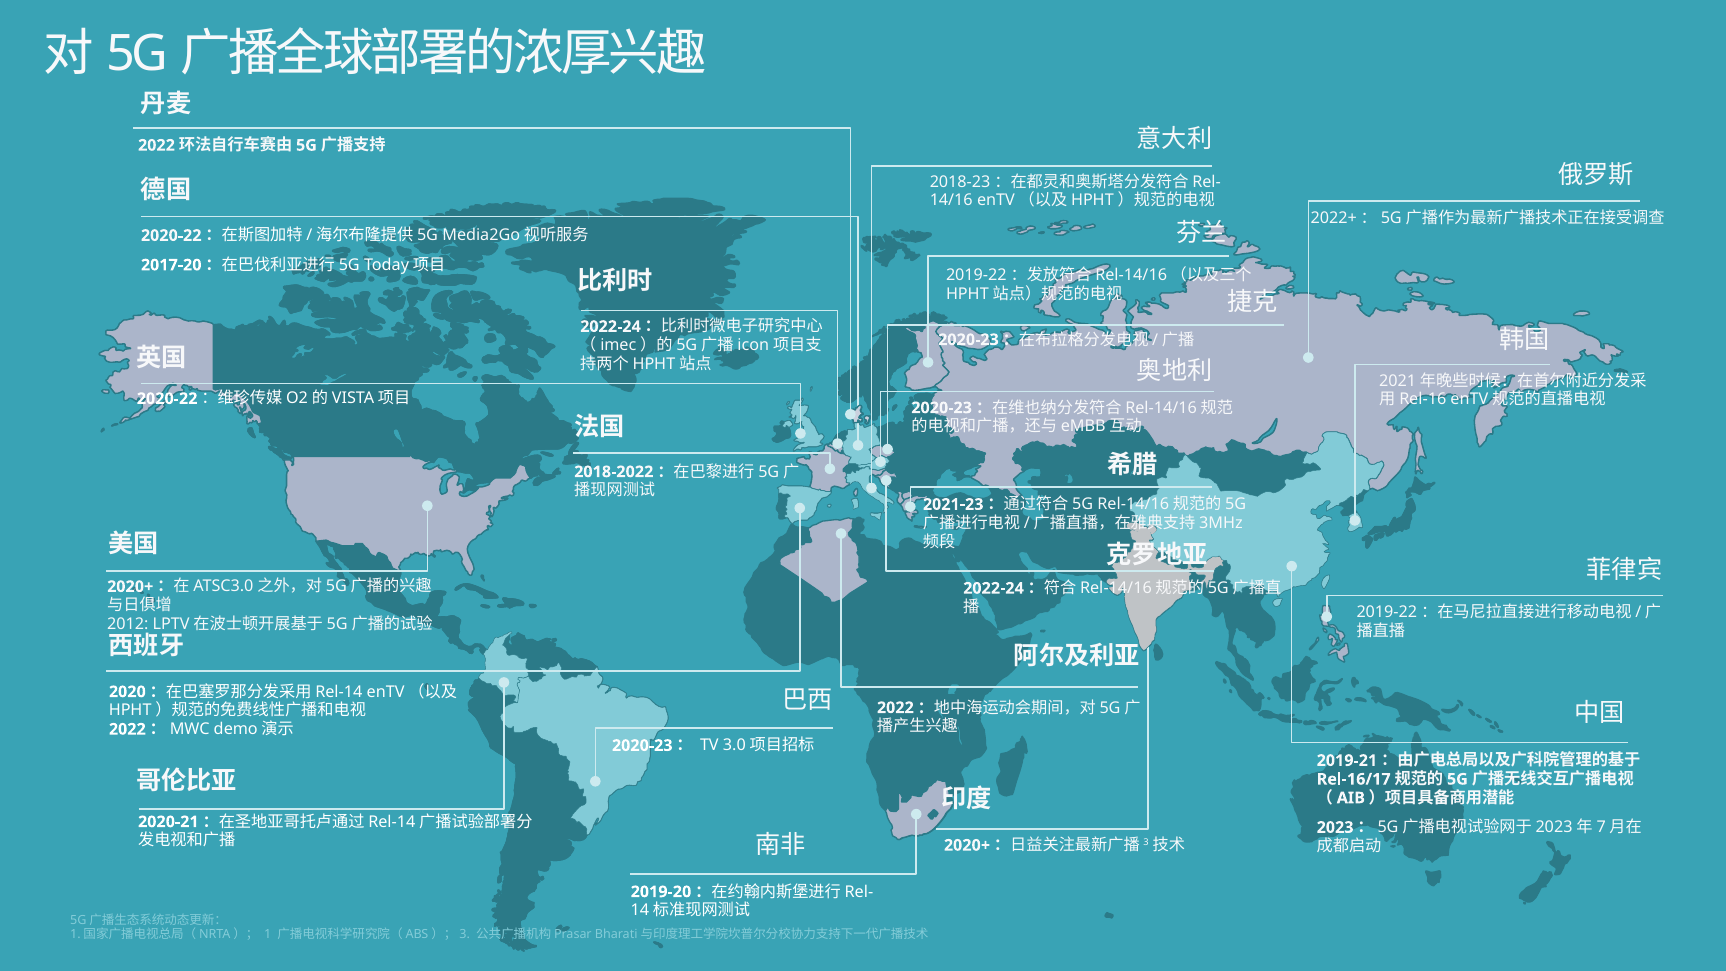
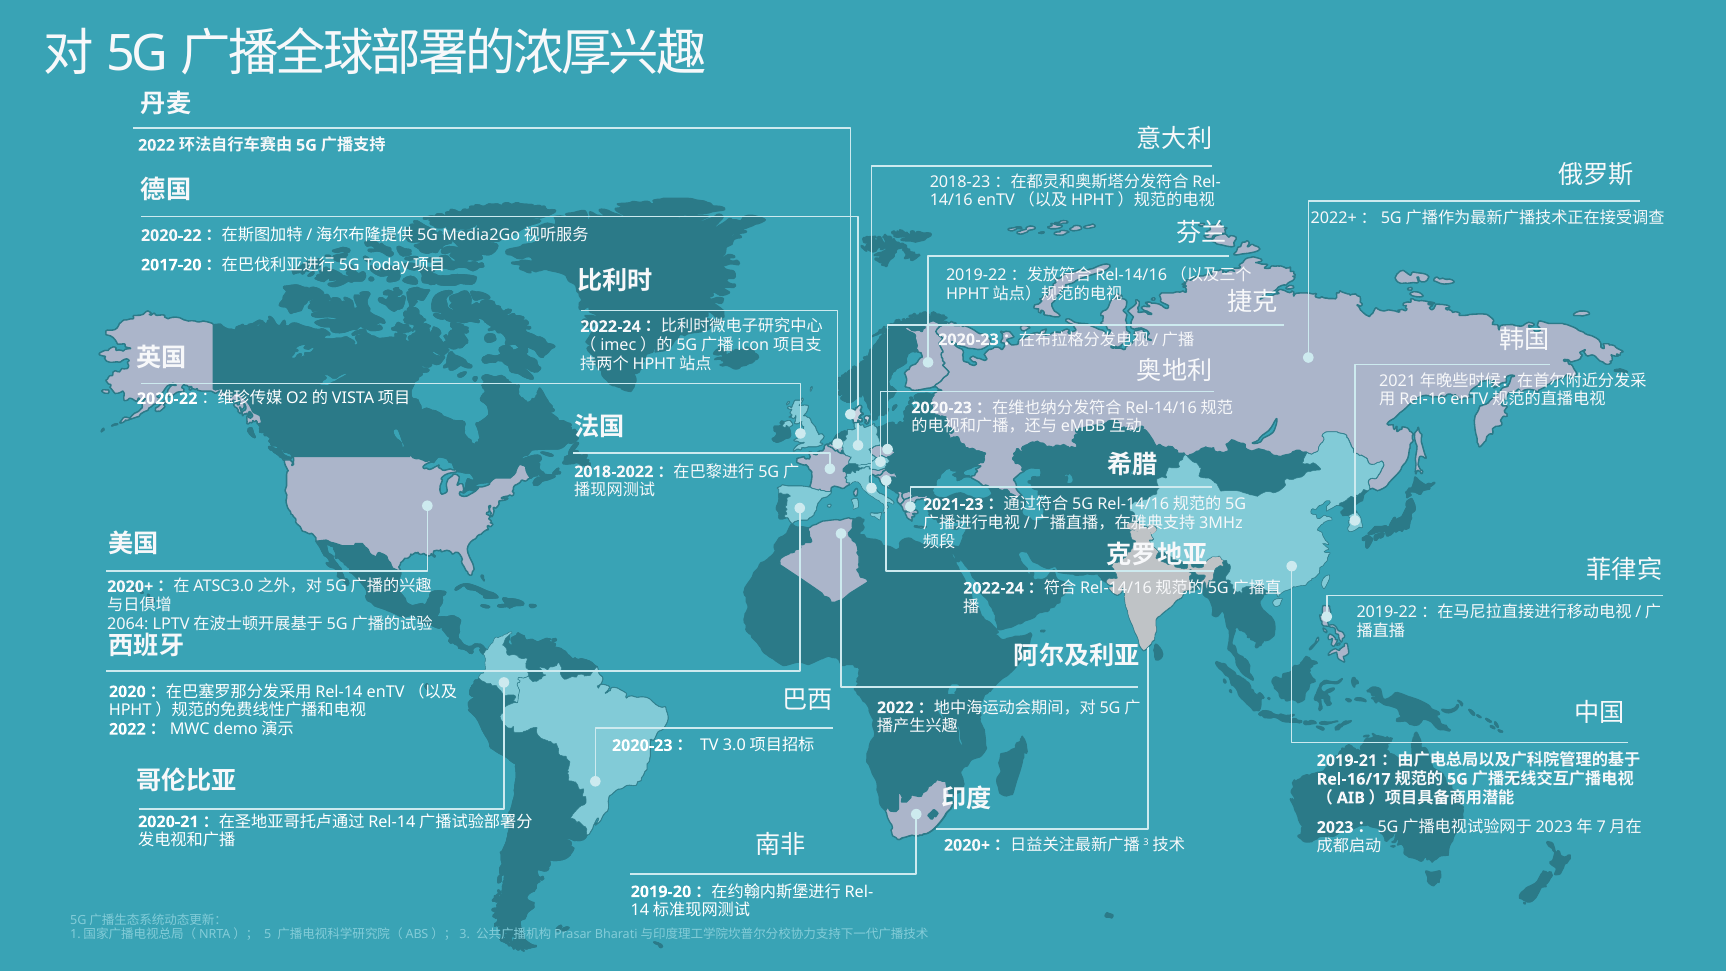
2012: 2012 -> 2064
1: 1 -> 5
